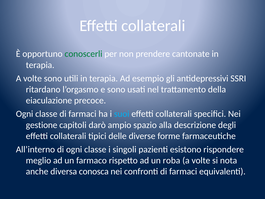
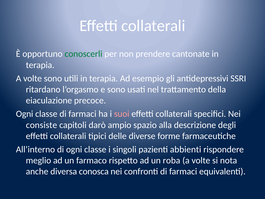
suoi colour: light blue -> pink
gestione: gestione -> consiste
esistono: esistono -> abbienti
